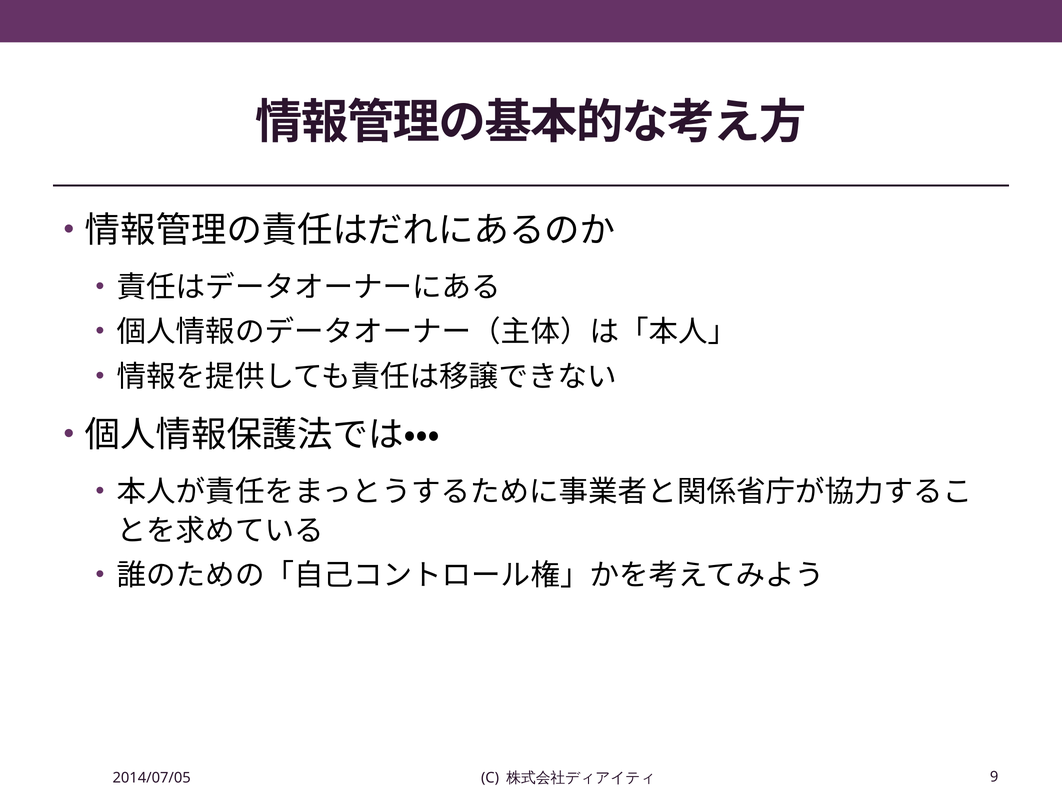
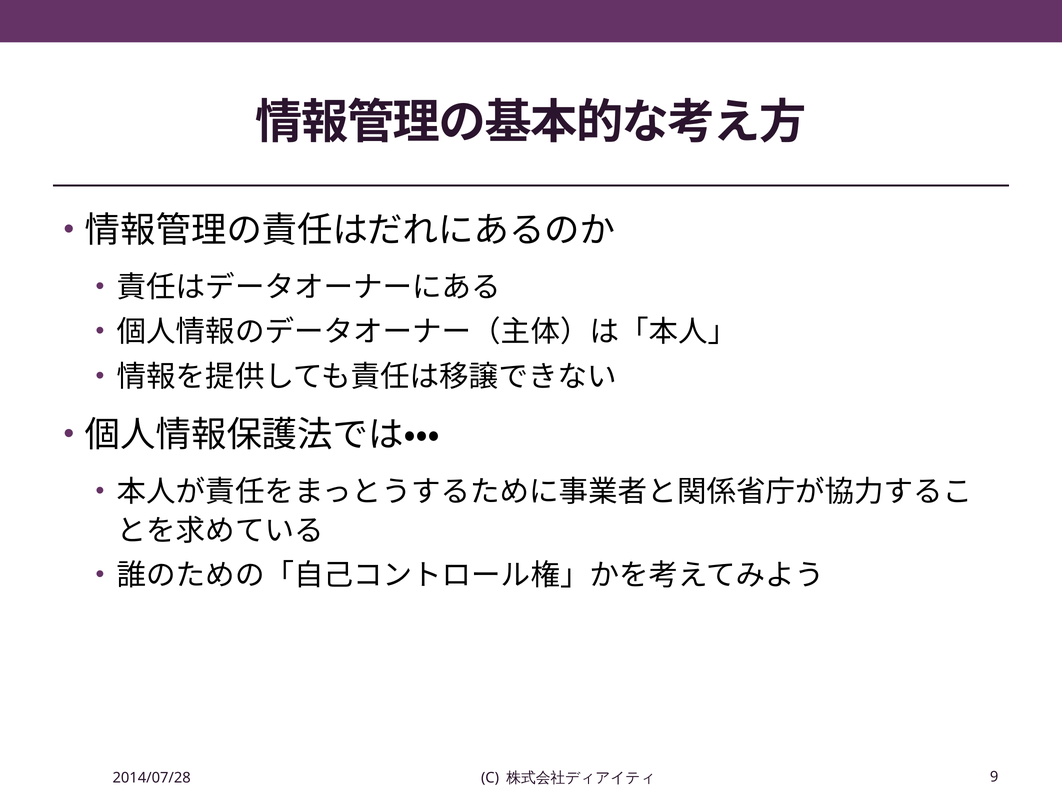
2014/07/05: 2014/07/05 -> 2014/07/28
